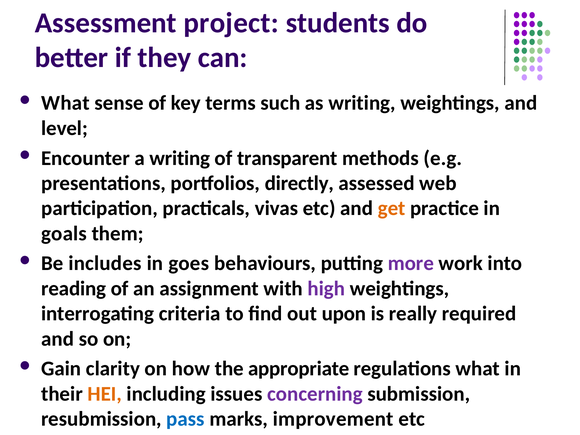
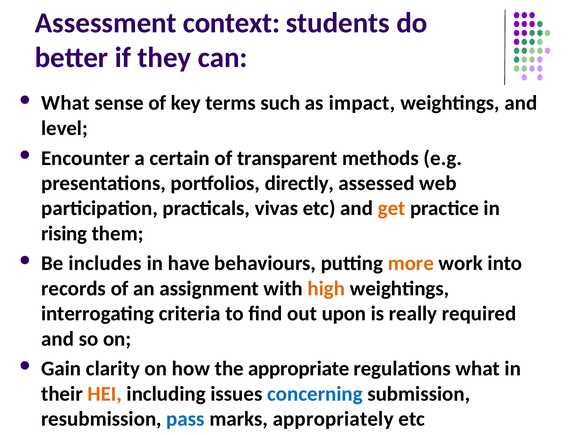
project: project -> context
as writing: writing -> impact
a writing: writing -> certain
goals: goals -> rising
goes: goes -> have
more colour: purple -> orange
reading: reading -> records
high colour: purple -> orange
concerning colour: purple -> blue
improvement: improvement -> appropriately
